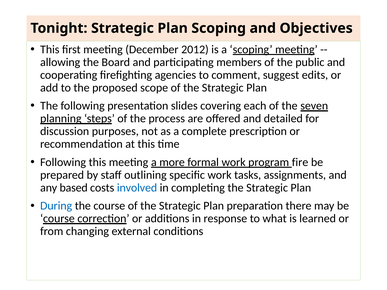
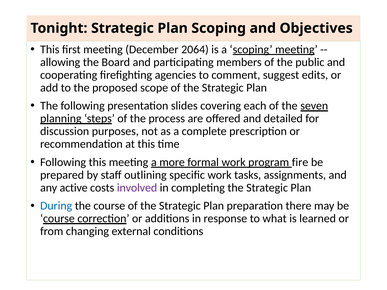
2012: 2012 -> 2064
based: based -> active
involved colour: blue -> purple
